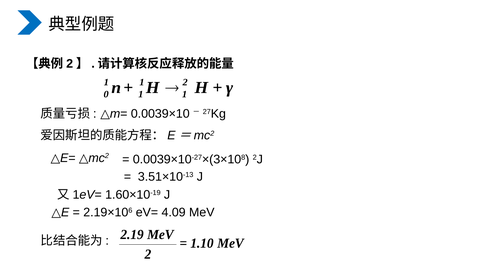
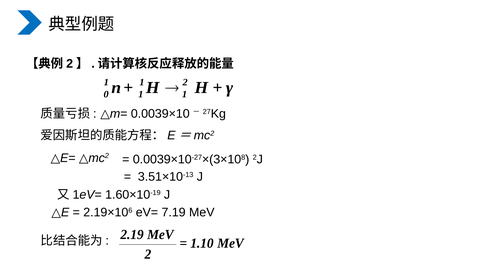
4.09: 4.09 -> 7.19
